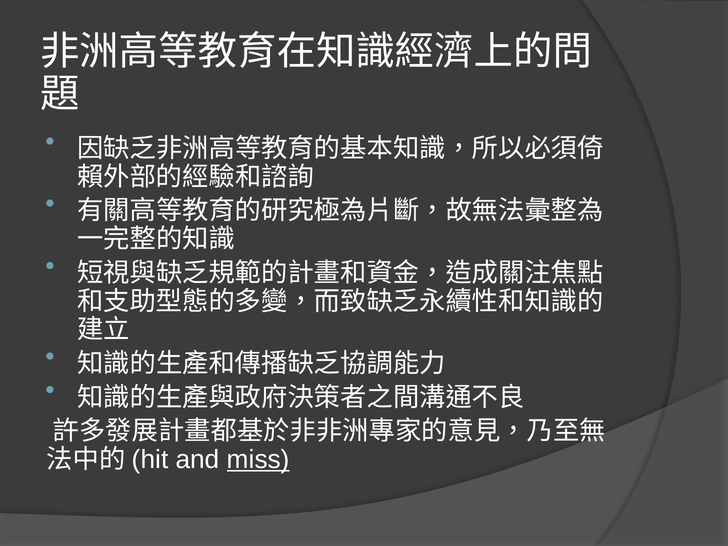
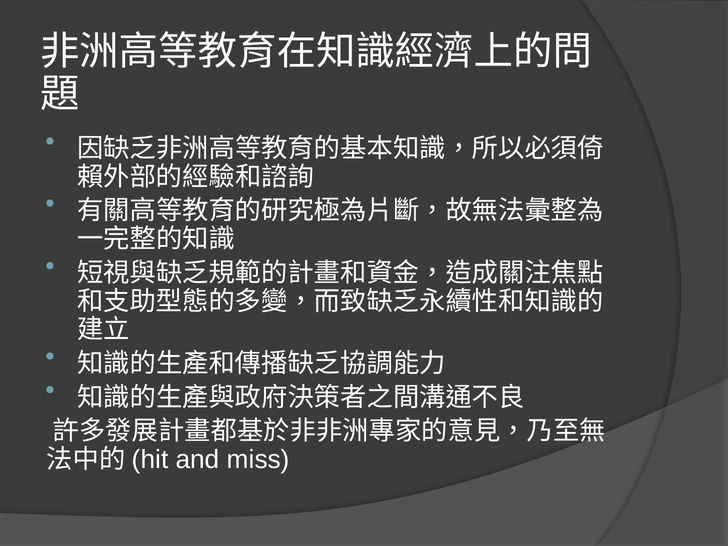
miss underline: present -> none
